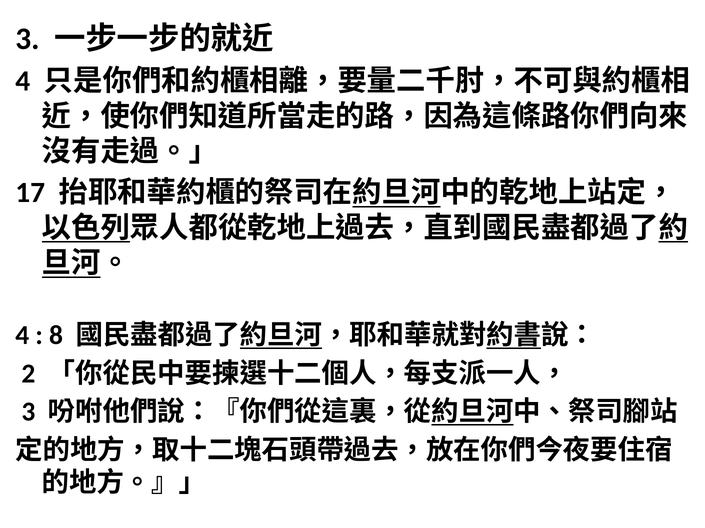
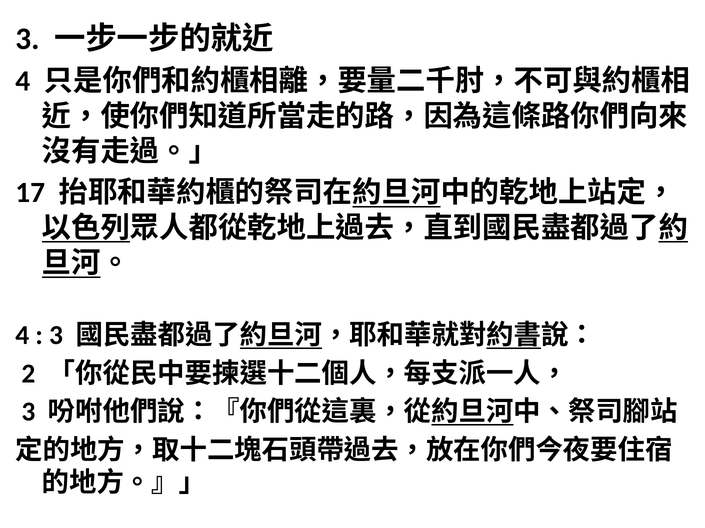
8 at (56, 336): 8 -> 3
